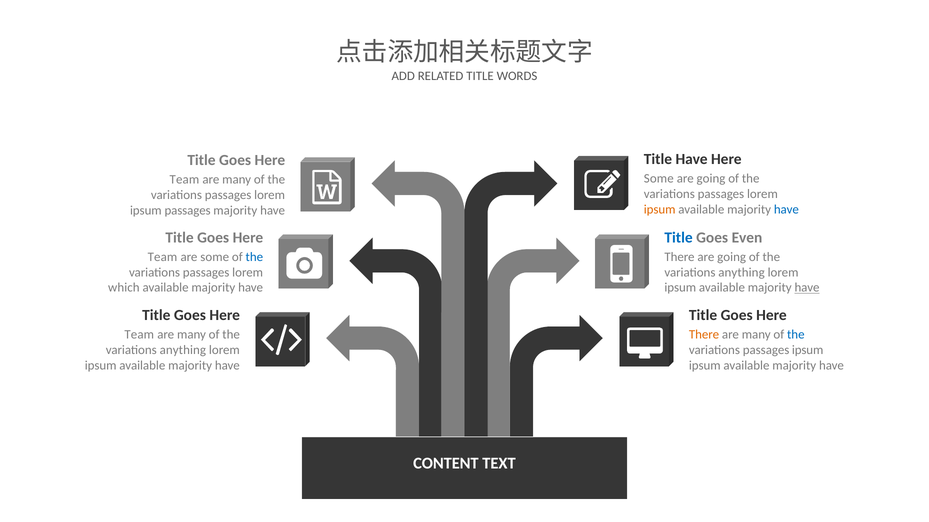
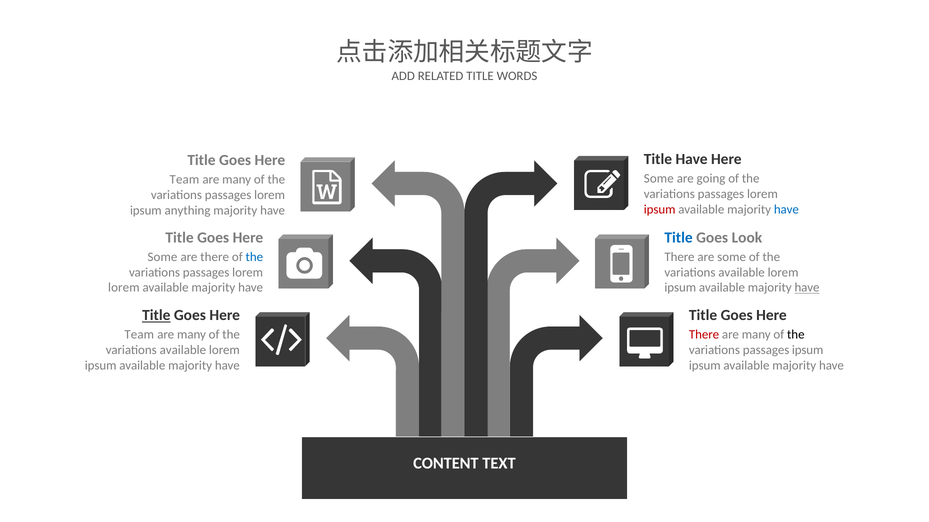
ipsum at (660, 210) colour: orange -> red
ipsum passages: passages -> anything
Even: Even -> Look
Team at (162, 257): Team -> Some
are some: some -> there
There are going: going -> some
anything at (741, 273): anything -> available
which at (124, 288): which -> lorem
Title at (156, 316) underline: none -> present
There at (704, 335) colour: orange -> red
the at (796, 335) colour: blue -> black
anything at (183, 350): anything -> available
